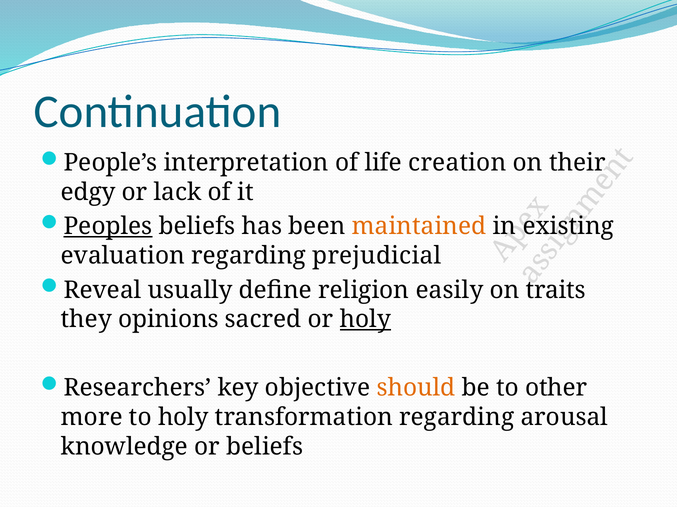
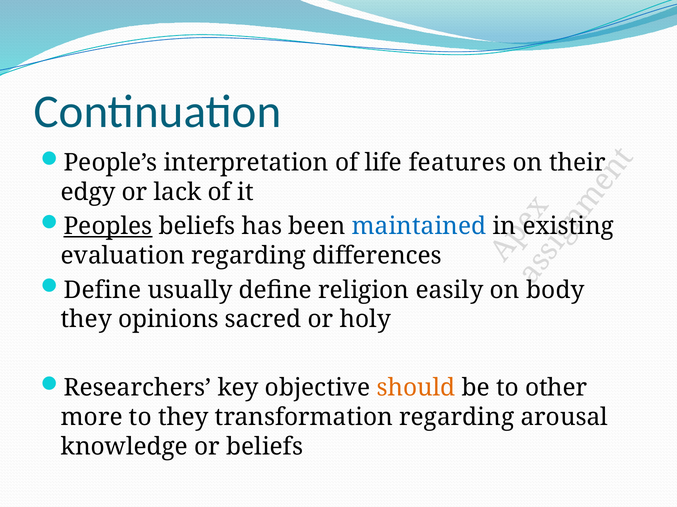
creation: creation -> features
maintained colour: orange -> blue
prejudicial: prejudicial -> differences
Reveal at (103, 290): Reveal -> Define
traits: traits -> body
holy at (365, 320) underline: present -> none
to holy: holy -> they
